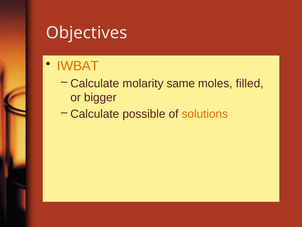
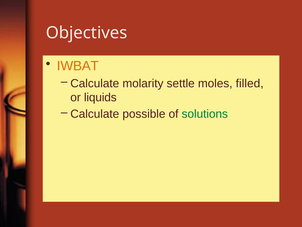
same: same -> settle
bigger: bigger -> liquids
solutions colour: orange -> green
